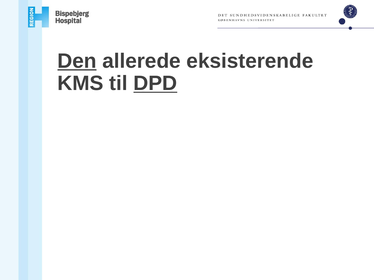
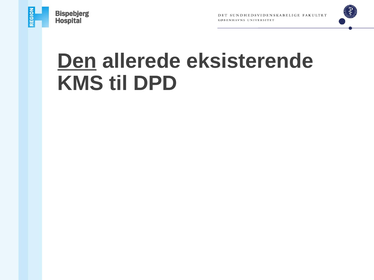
DPD underline: present -> none
